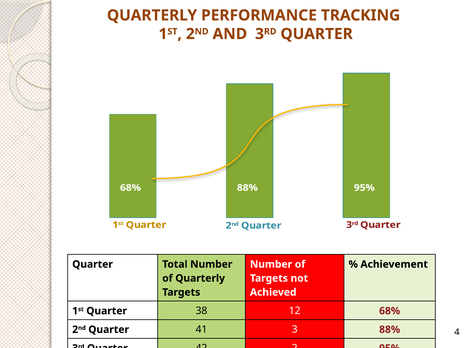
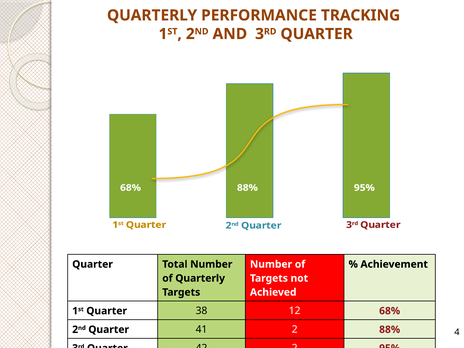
41 3: 3 -> 2
